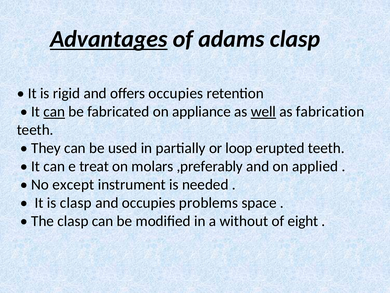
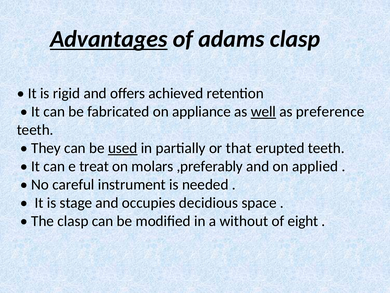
offers occupies: occupies -> achieved
can at (54, 112) underline: present -> none
fabrication: fabrication -> preference
used underline: none -> present
loop: loop -> that
except: except -> careful
is clasp: clasp -> stage
problems: problems -> decidious
